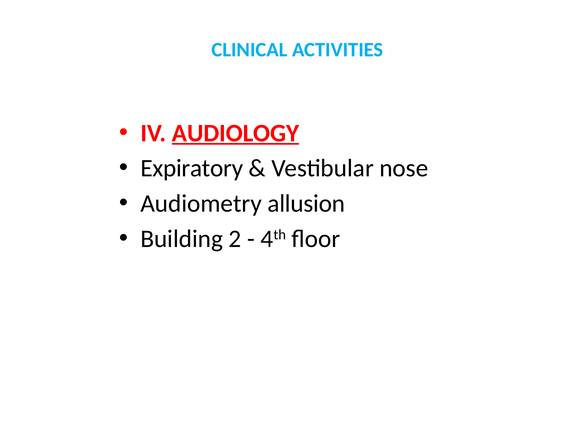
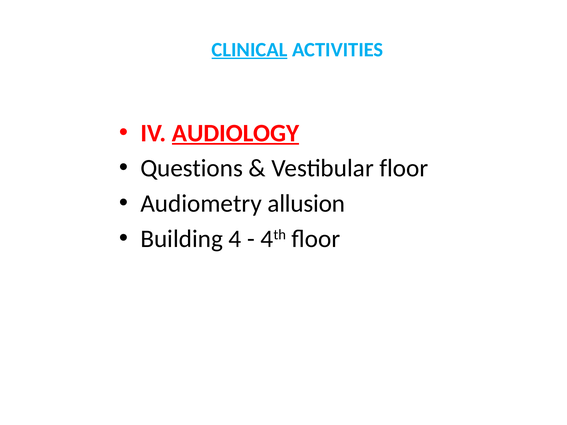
CLINICAL underline: none -> present
Expiratory: Expiratory -> Questions
Vestibular nose: nose -> floor
2: 2 -> 4
